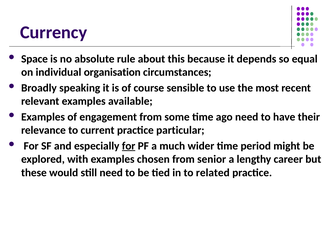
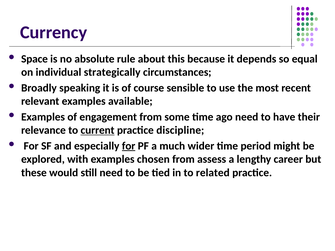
organisation: organisation -> strategically
current underline: none -> present
particular: particular -> discipline
senior: senior -> assess
